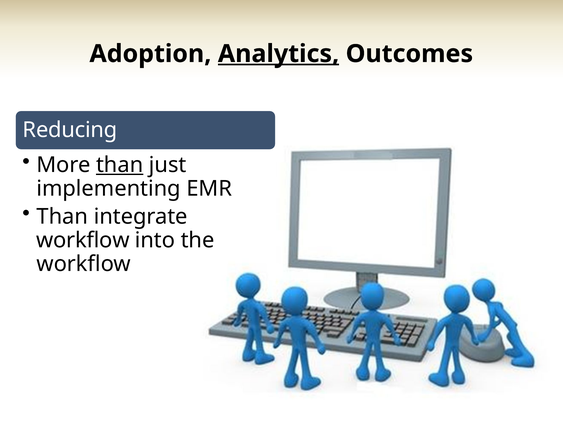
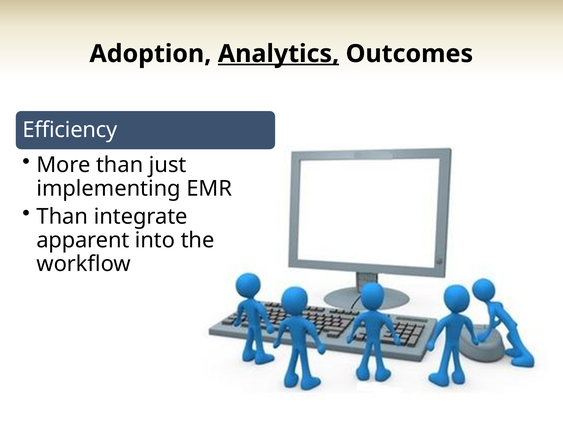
Reducing: Reducing -> Efficiency
than at (120, 165) underline: present -> none
workflow at (83, 240): workflow -> apparent
